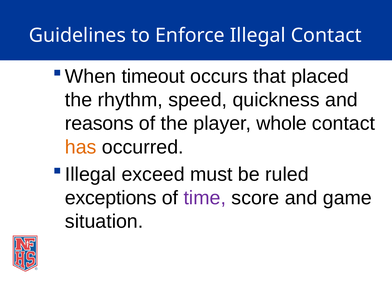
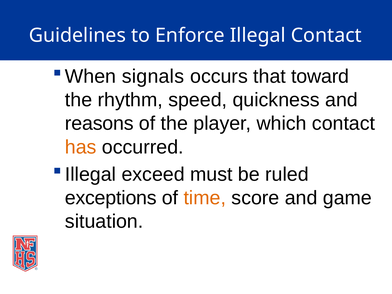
timeout: timeout -> signals
placed: placed -> toward
whole: whole -> which
time colour: purple -> orange
